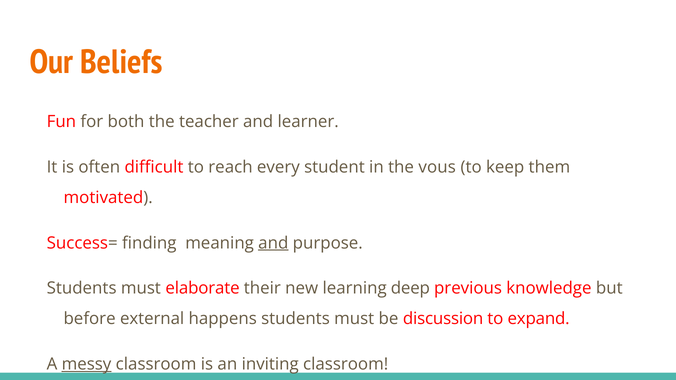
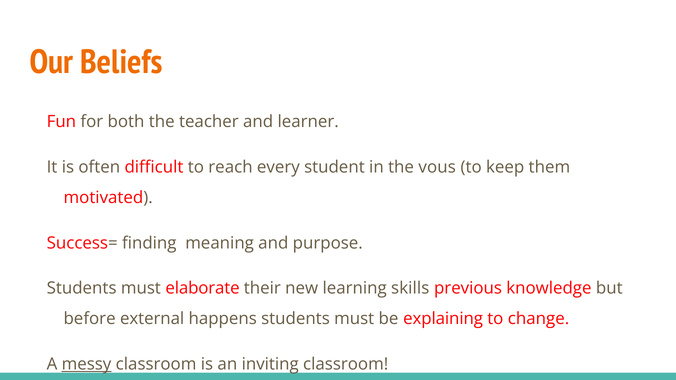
and at (273, 243) underline: present -> none
deep: deep -> skills
discussion: discussion -> explaining
expand: expand -> change
